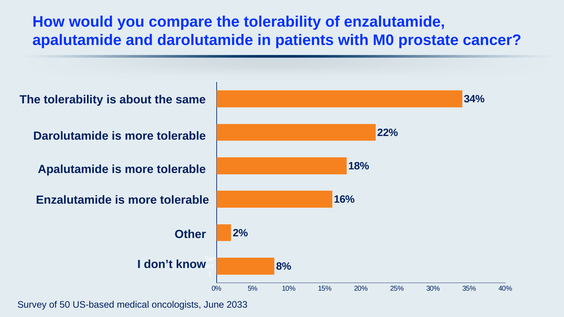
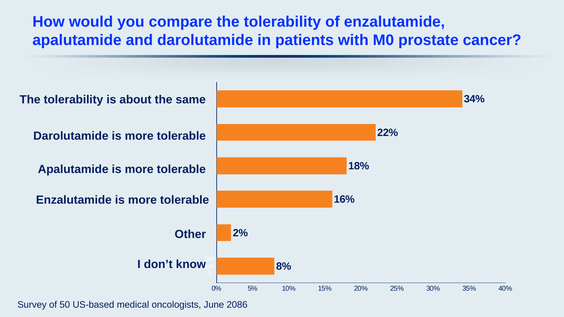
2033: 2033 -> 2086
